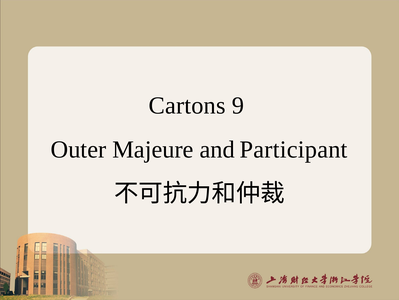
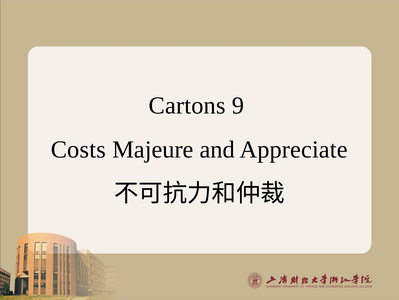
Outer: Outer -> Costs
Participant: Participant -> Appreciate
